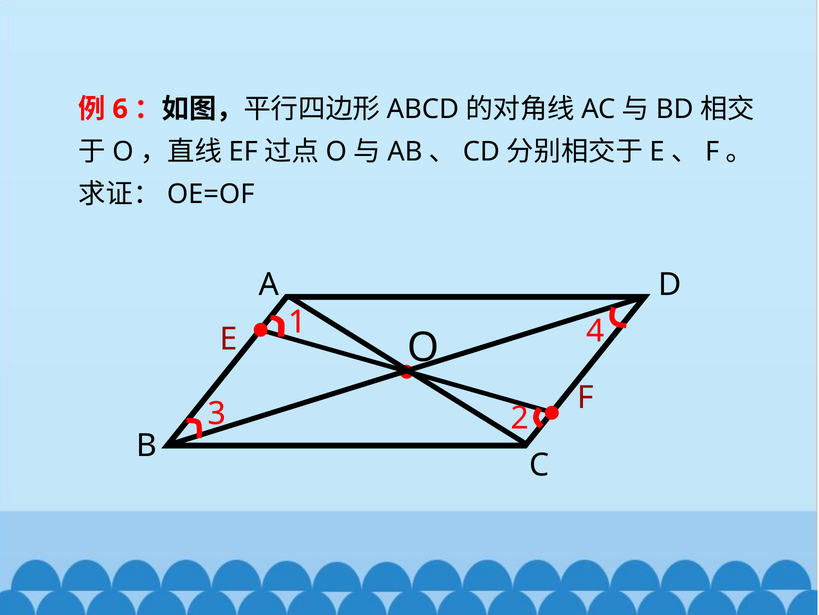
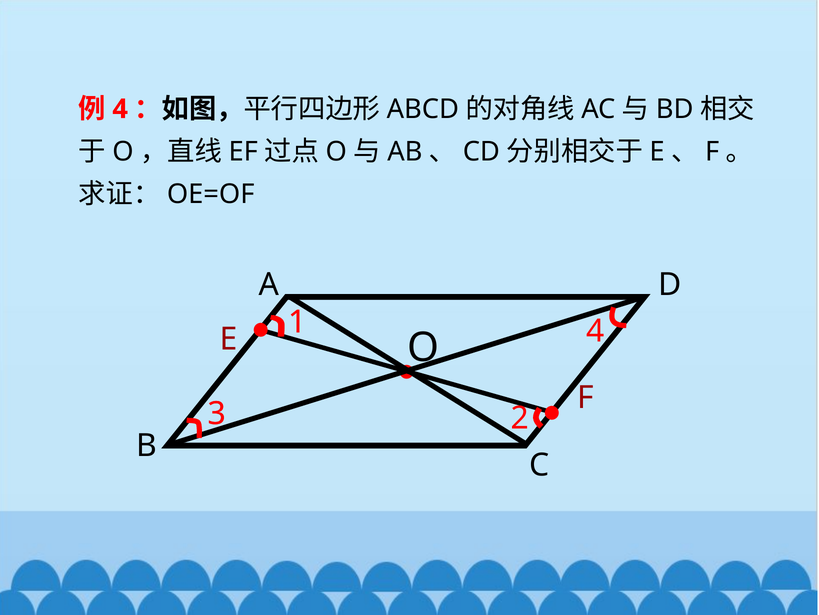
6 at (120, 109): 6 -> 4
